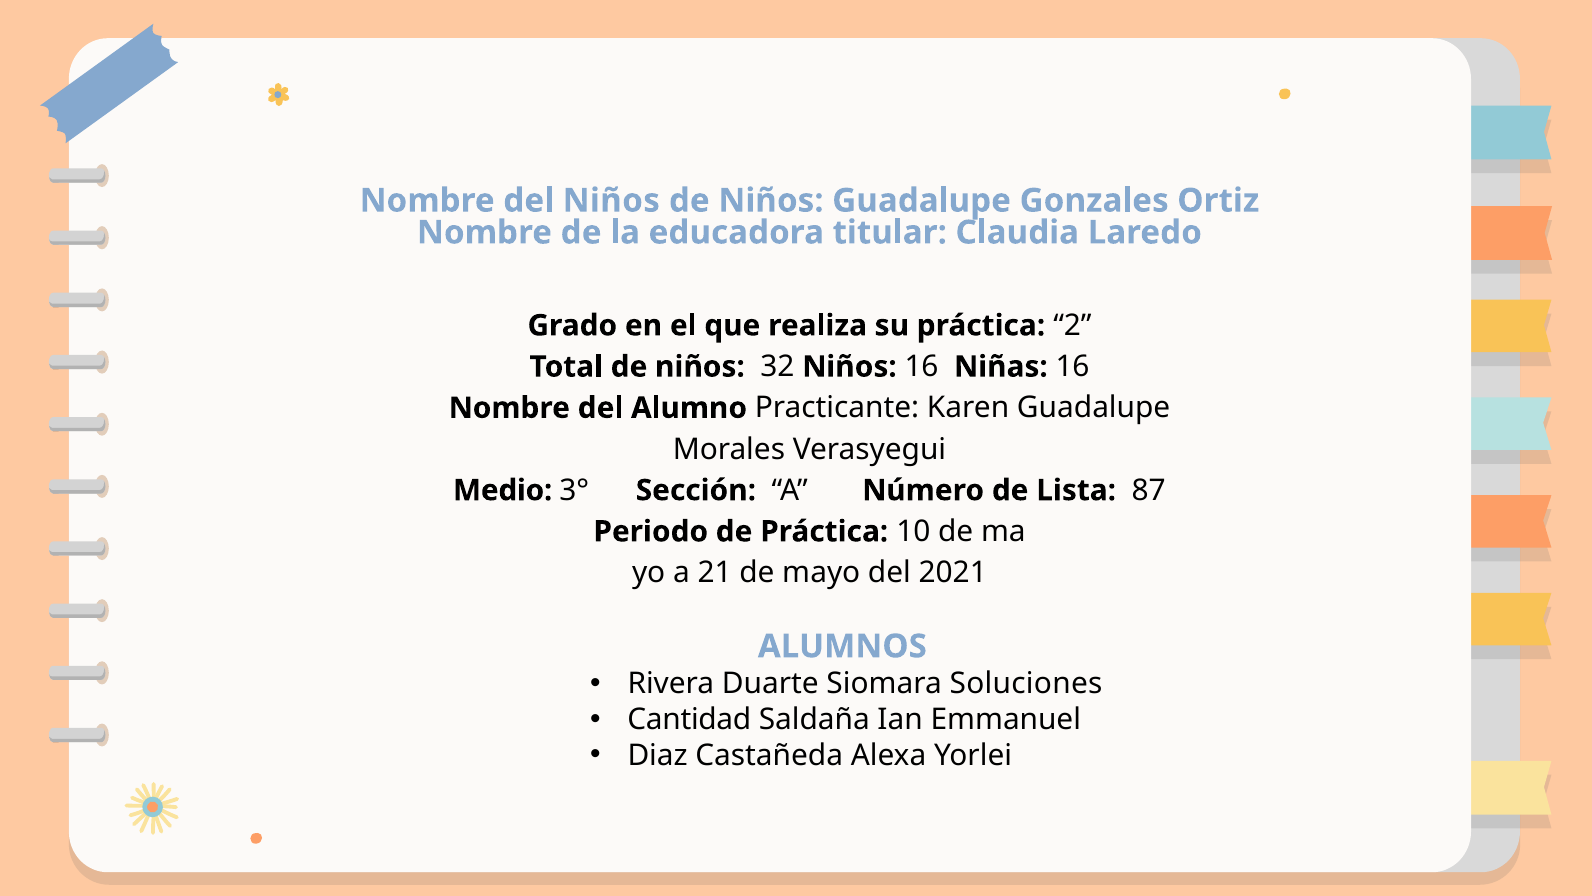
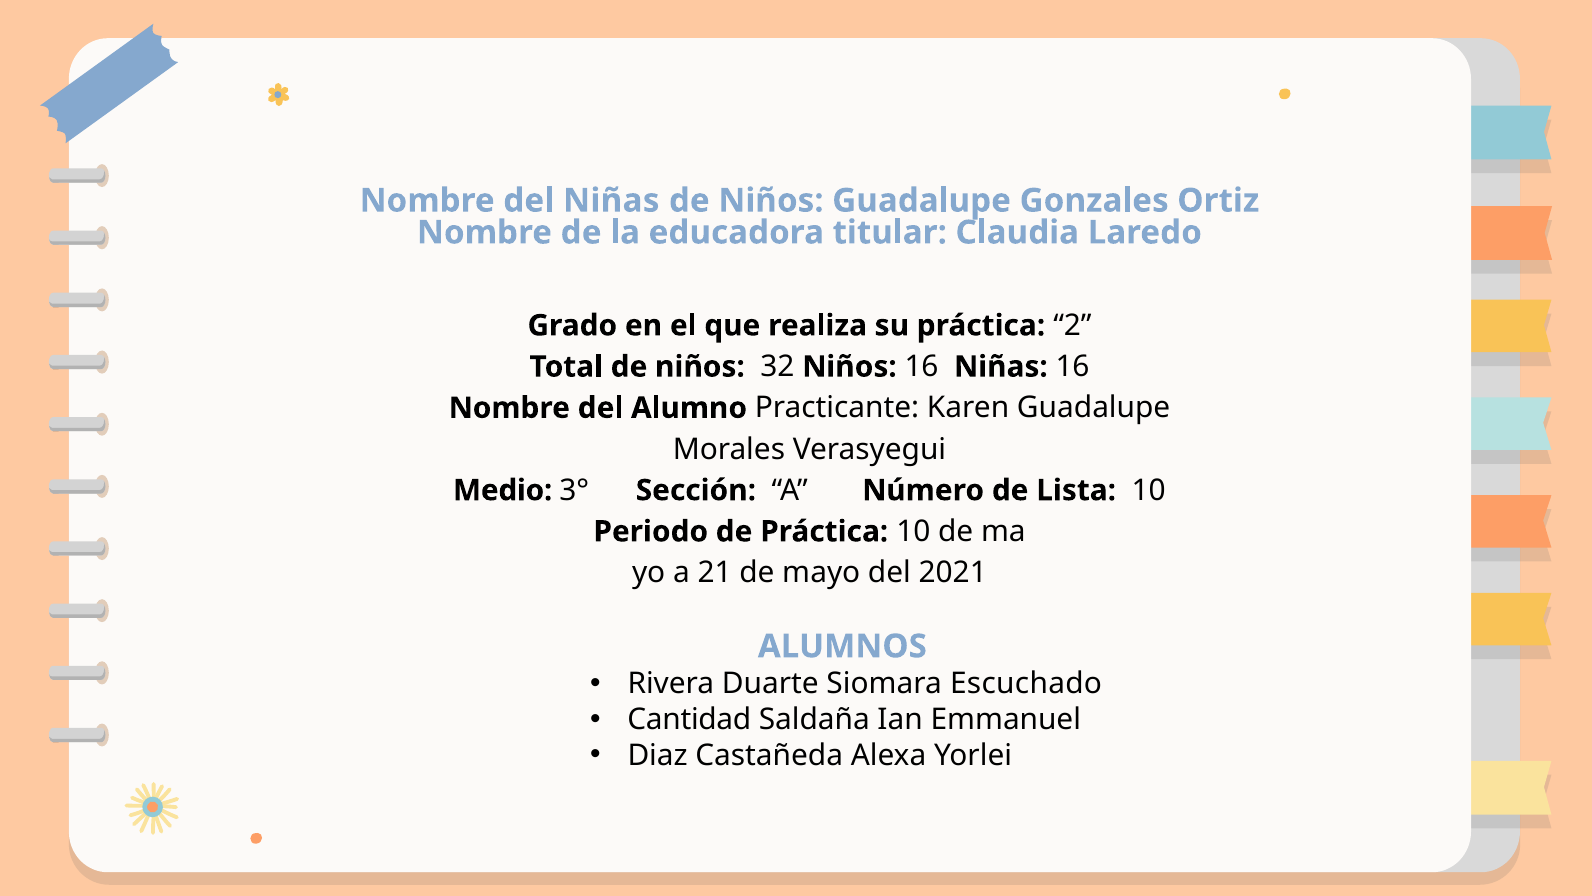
del Niños: Niños -> Niñas
Lista 87: 87 -> 10
Soluciones: Soluciones -> Escuchado
